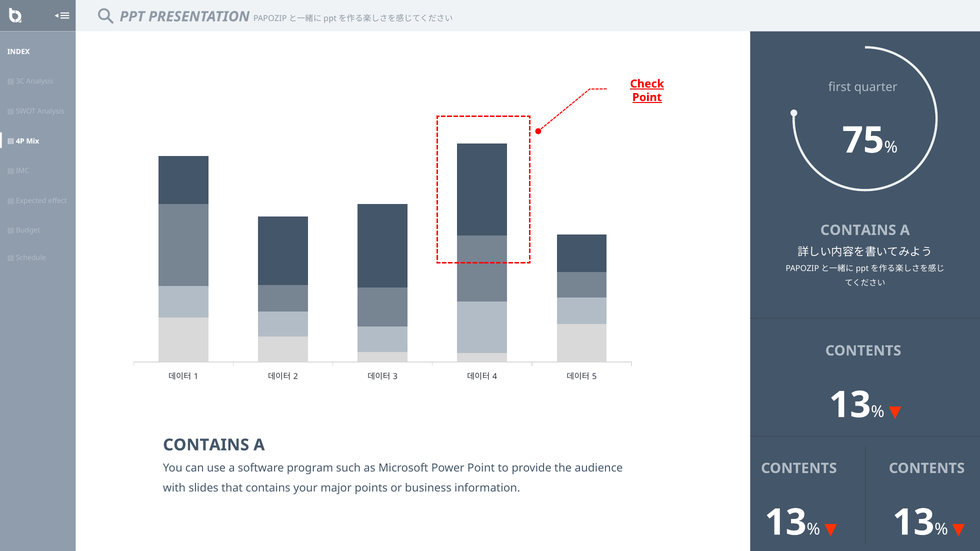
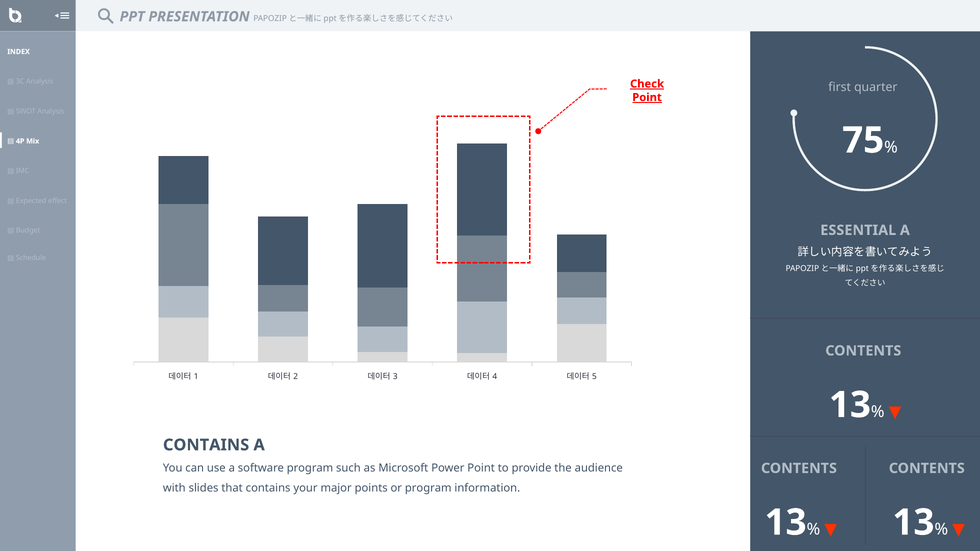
CONTAINS at (858, 230): CONTAINS -> ESSENTIAL
or business: business -> program
